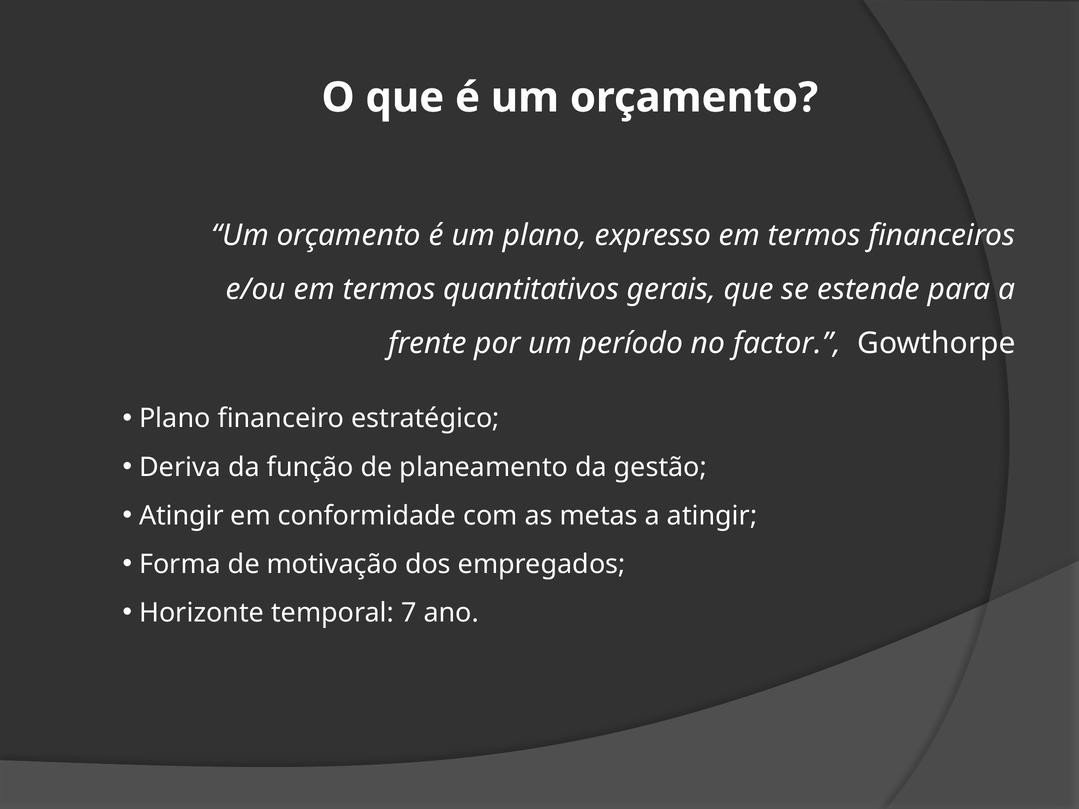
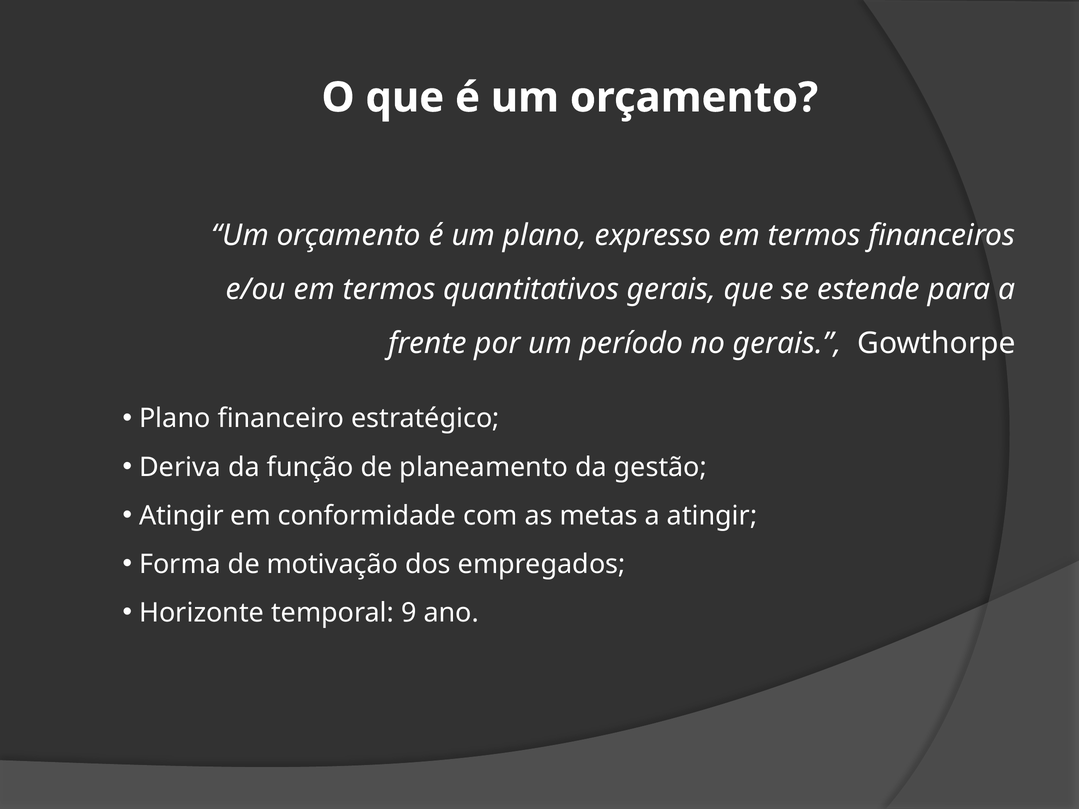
no factor: factor -> gerais
7: 7 -> 9
